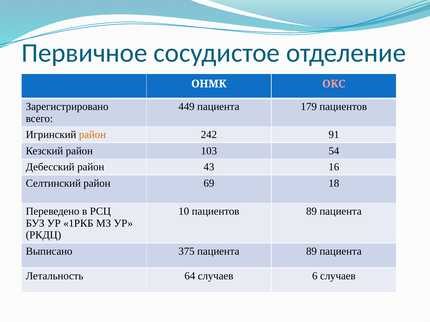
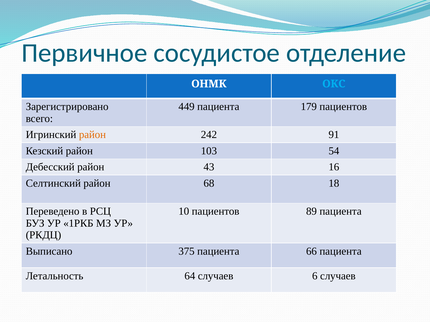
ОКС colour: pink -> light blue
69: 69 -> 68
пациента 89: 89 -> 66
